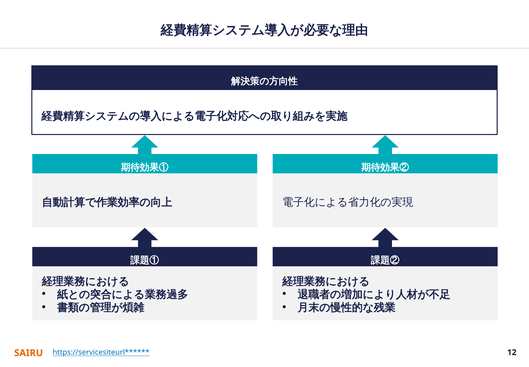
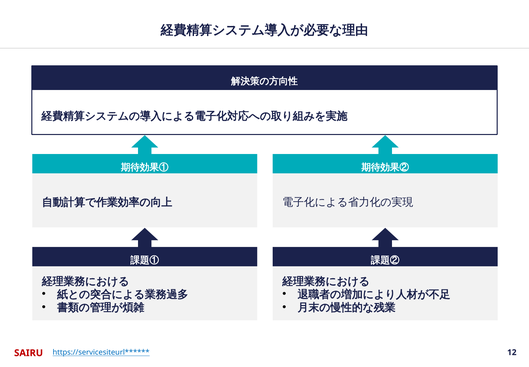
SAIRU colour: orange -> red
